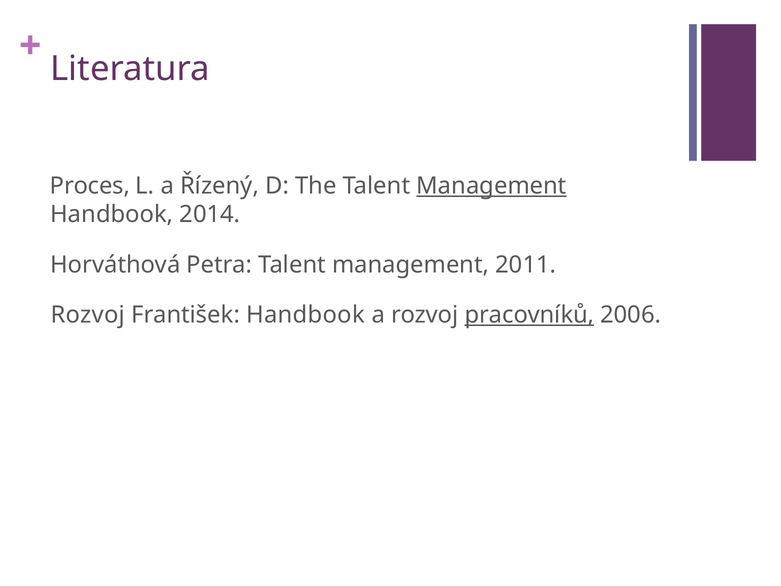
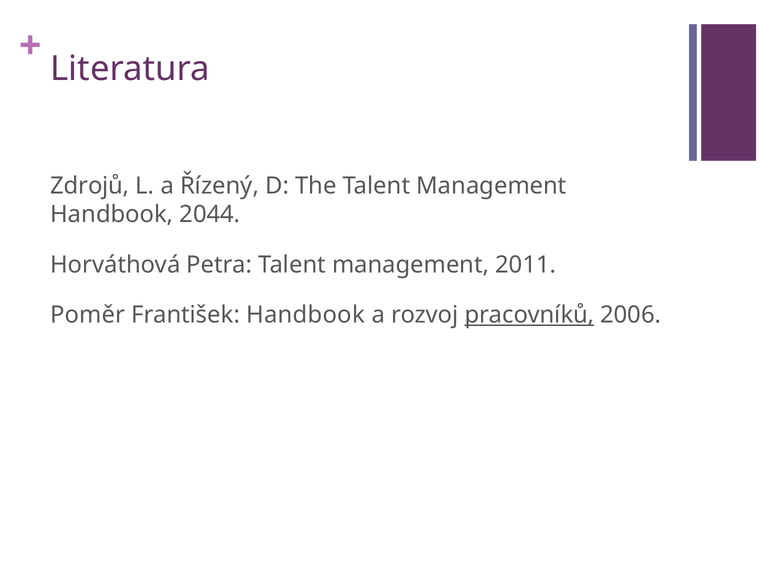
Proces: Proces -> Zdrojů
Management at (491, 186) underline: present -> none
2014: 2014 -> 2044
Rozvoj at (88, 315): Rozvoj -> Poměr
